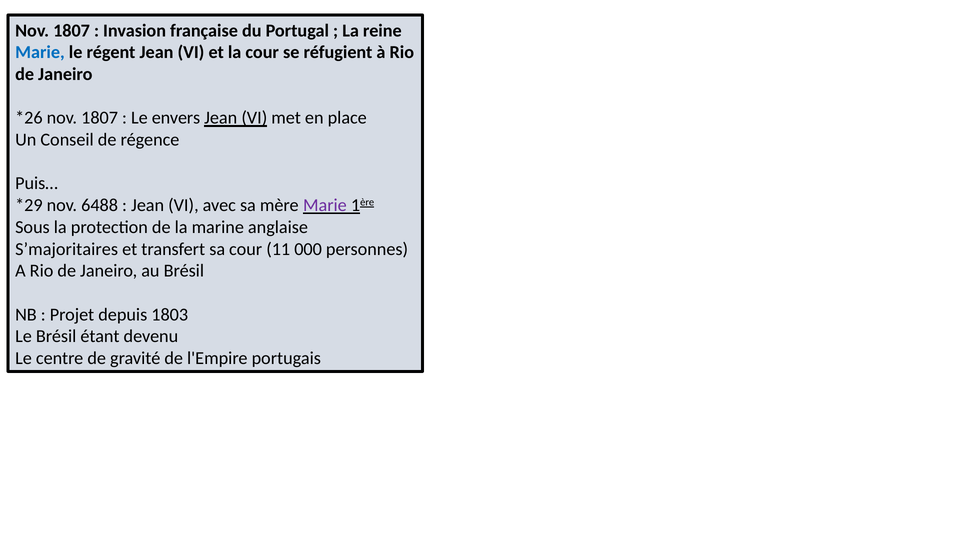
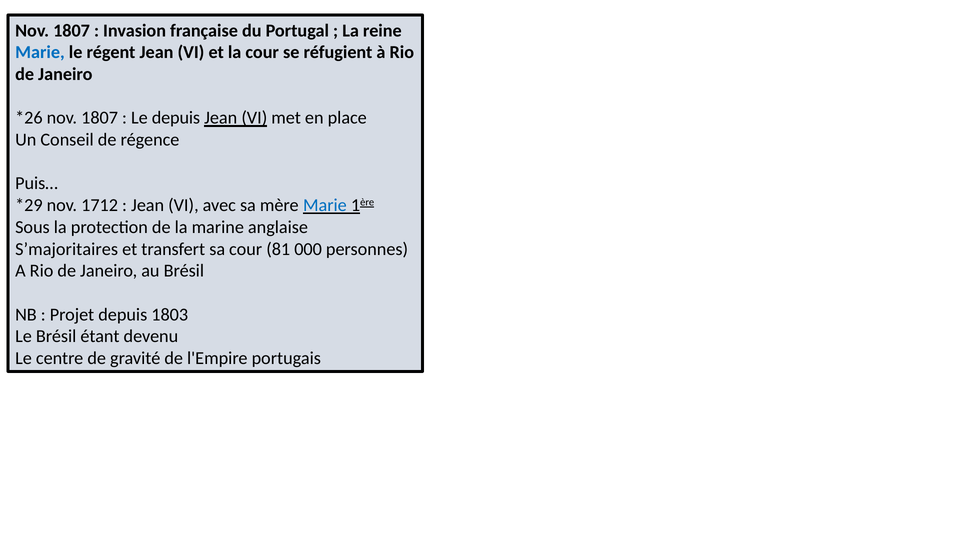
Le envers: envers -> depuis
6488: 6488 -> 1712
Marie at (325, 205) colour: purple -> blue
11: 11 -> 81
